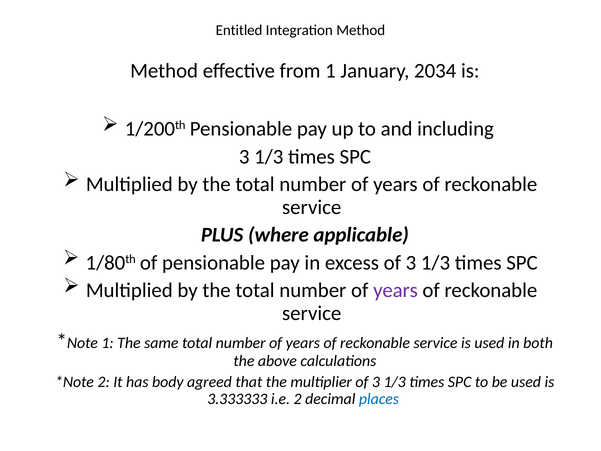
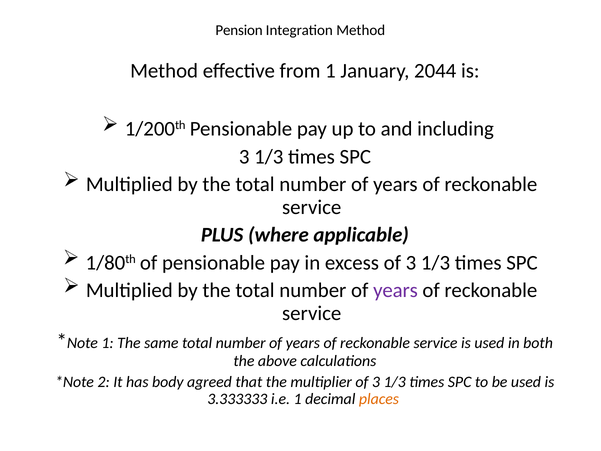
Entitled: Entitled -> Pension
2034: 2034 -> 2044
i.e 2: 2 -> 1
places colour: blue -> orange
